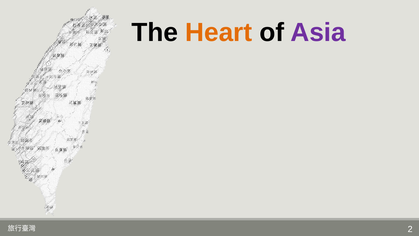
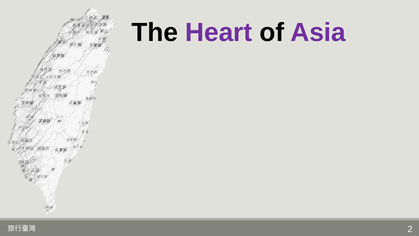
Heart colour: orange -> purple
